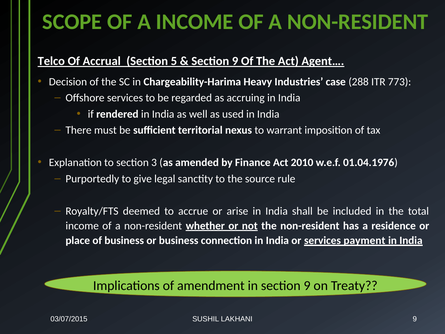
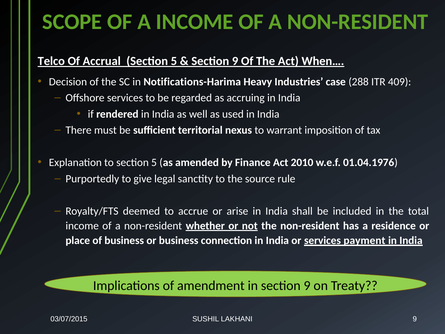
Agent…: Agent… -> When…
Chargeability-Harima: Chargeability-Harima -> Notifications-Harima
773: 773 -> 409
to section 3: 3 -> 5
